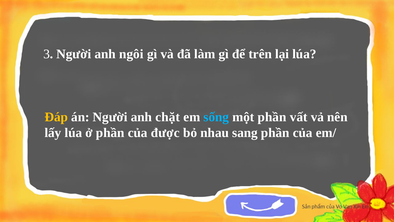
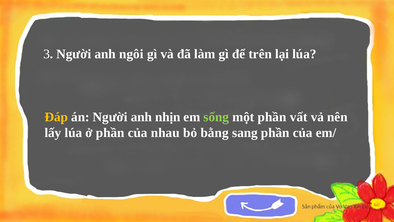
chặt: chặt -> nhịn
sống colour: light blue -> light green
được: được -> nhau
nhau: nhau -> bằng
